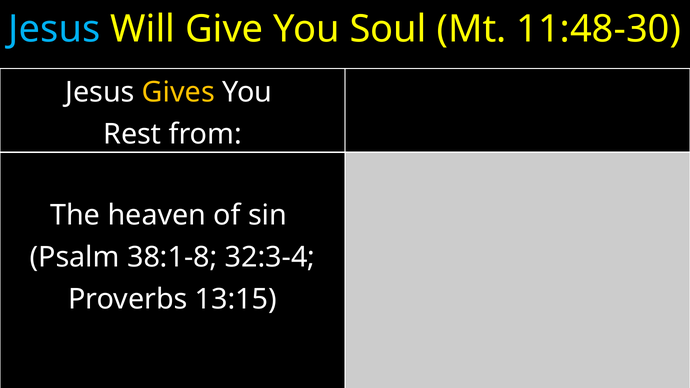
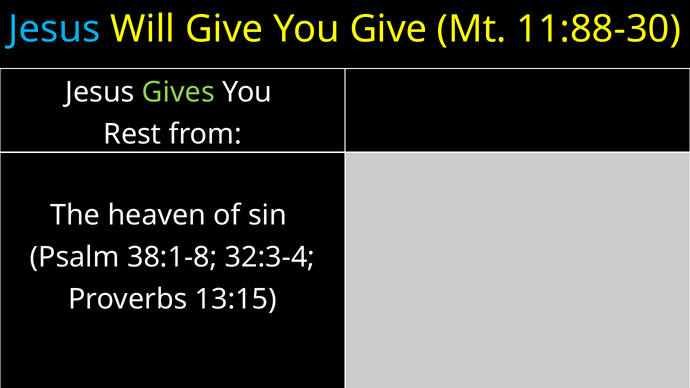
You Soul: Soul -> Give
11:48-30: 11:48-30 -> 11:88-30
Gives colour: yellow -> light green
